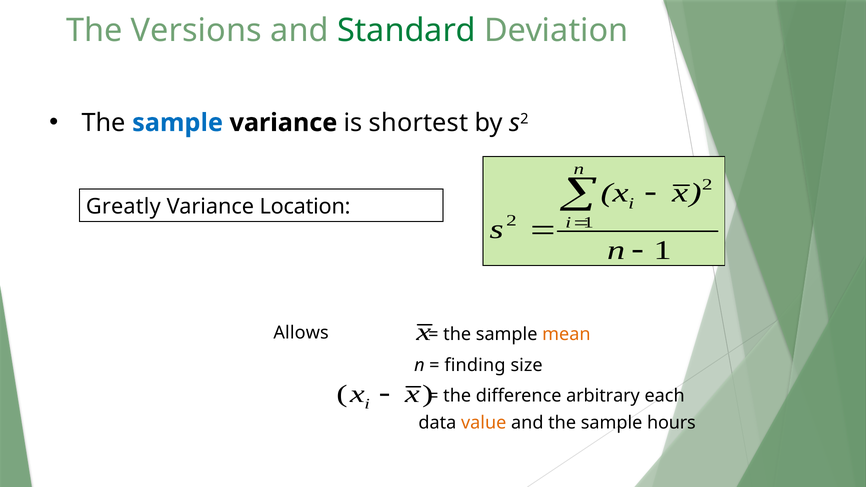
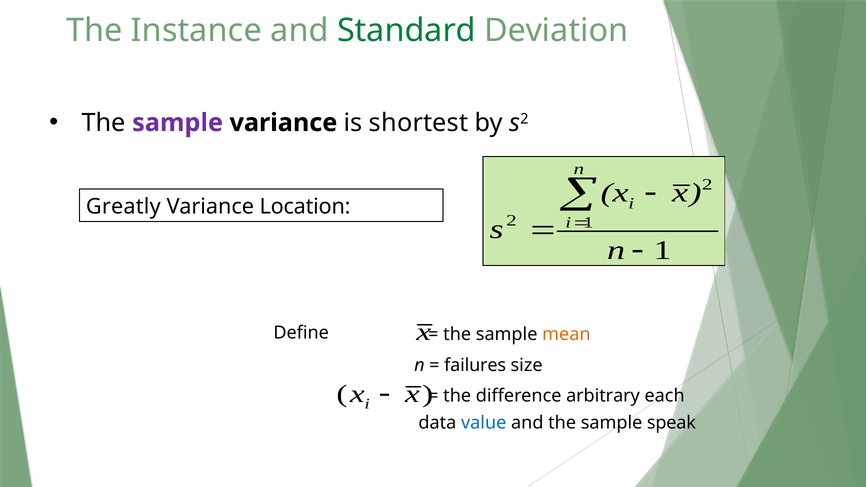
Versions: Versions -> Instance
sample at (178, 123) colour: blue -> purple
Allows: Allows -> Define
finding: finding -> failures
value colour: orange -> blue
hours: hours -> speak
